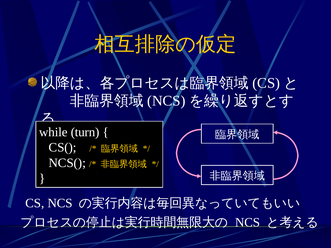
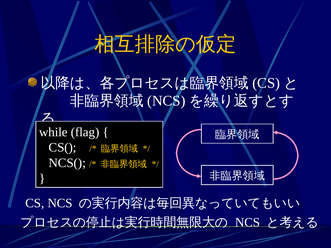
turn: turn -> flag
